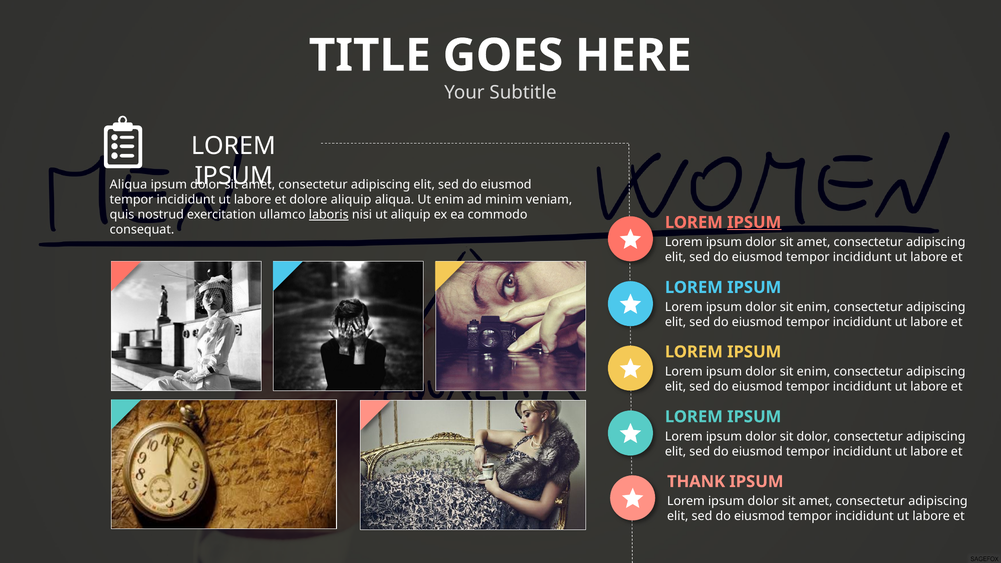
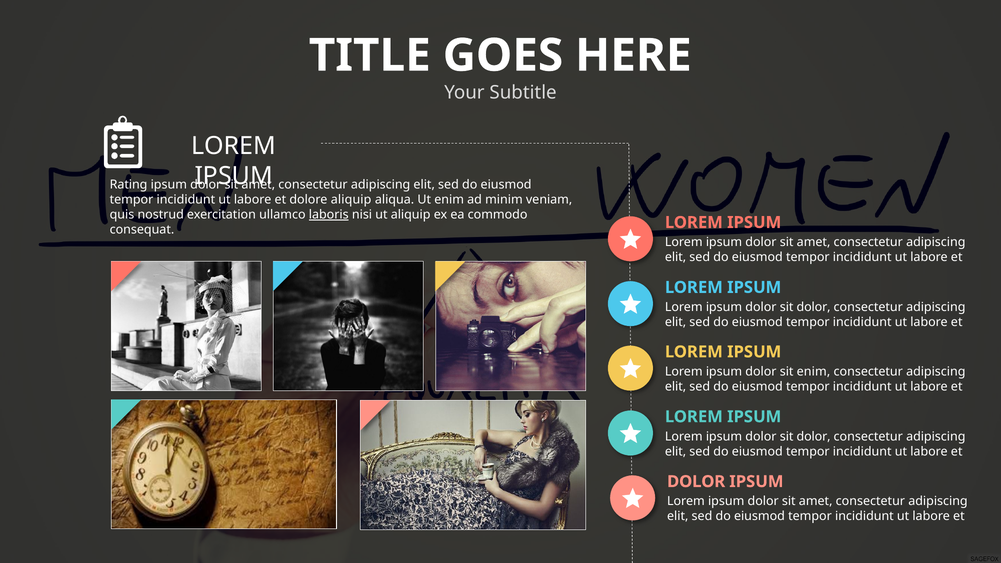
Aliqua at (128, 185): Aliqua -> Rating
IPSUM at (754, 223) underline: present -> none
enim at (813, 307): enim -> dolor
THANK at (696, 482): THANK -> DOLOR
